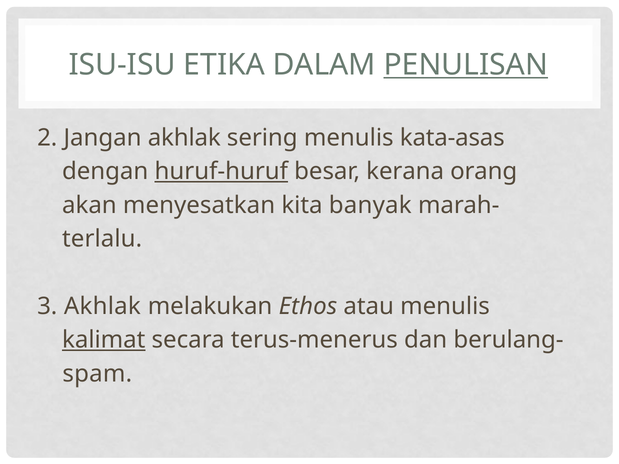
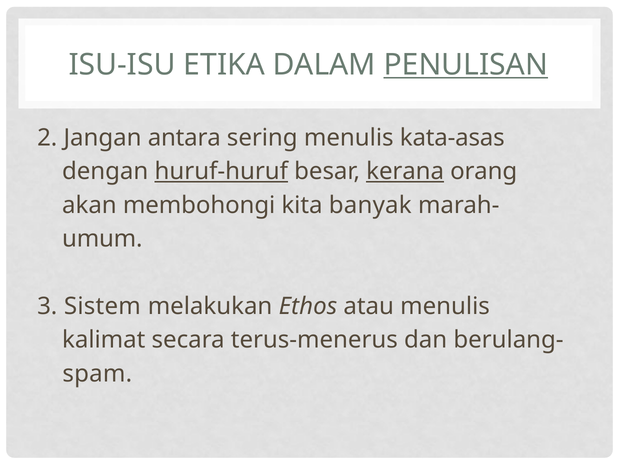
Jangan akhlak: akhlak -> antara
kerana underline: none -> present
menyesatkan: menyesatkan -> membohongi
terlalu: terlalu -> umum
3 Akhlak: Akhlak -> Sistem
kalimat underline: present -> none
